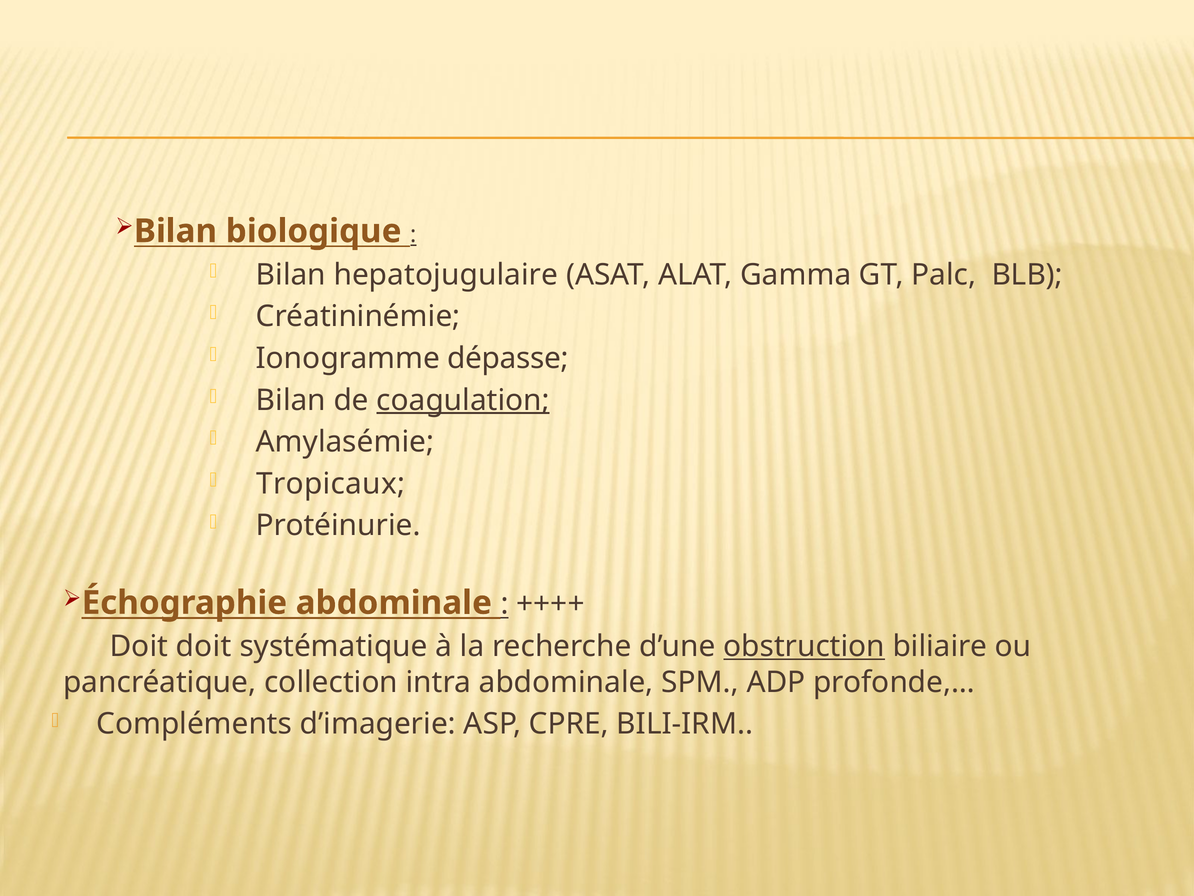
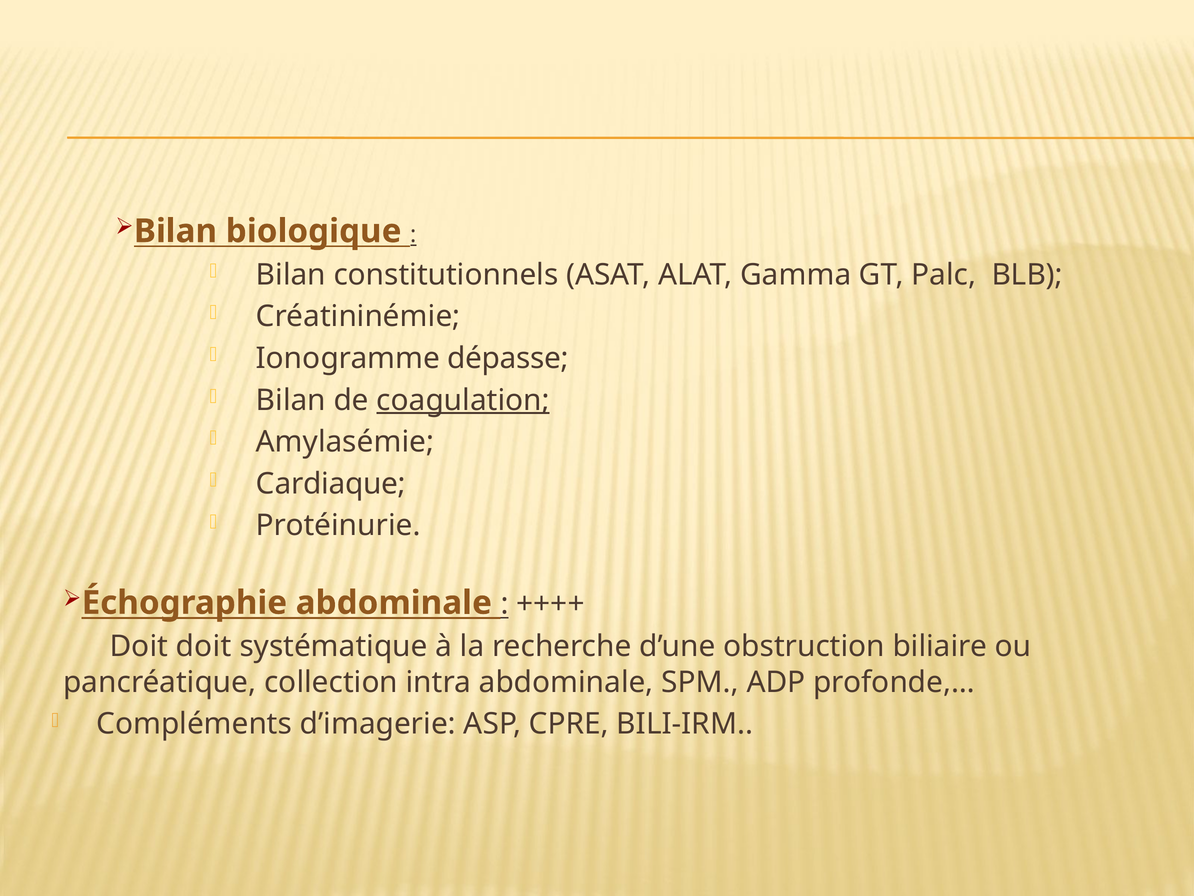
hepatojugulaire: hepatojugulaire -> constitutionnels
Tropicaux: Tropicaux -> Cardiaque
obstruction underline: present -> none
